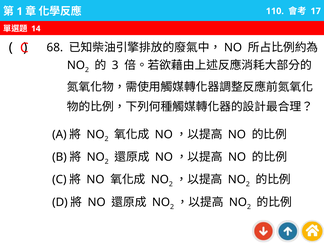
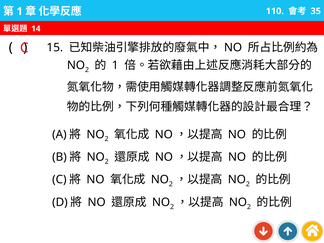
17: 17 -> 35
68: 68 -> 15
3 at (115, 65): 3 -> 1
